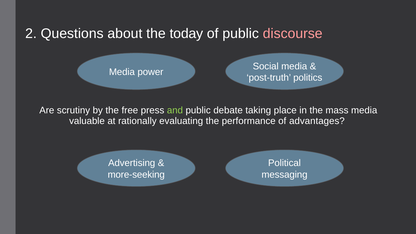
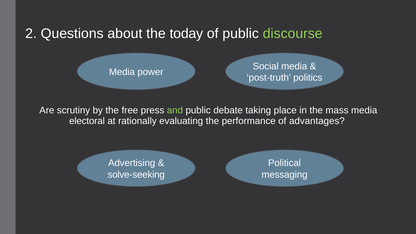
discourse colour: pink -> light green
valuable: valuable -> electoral
more-seeking: more-seeking -> solve-seeking
